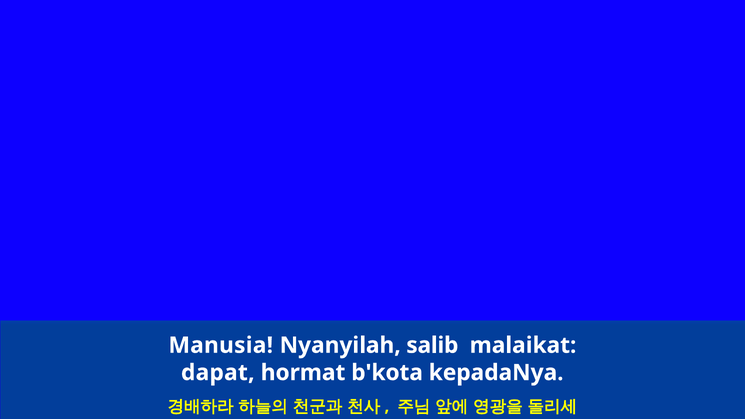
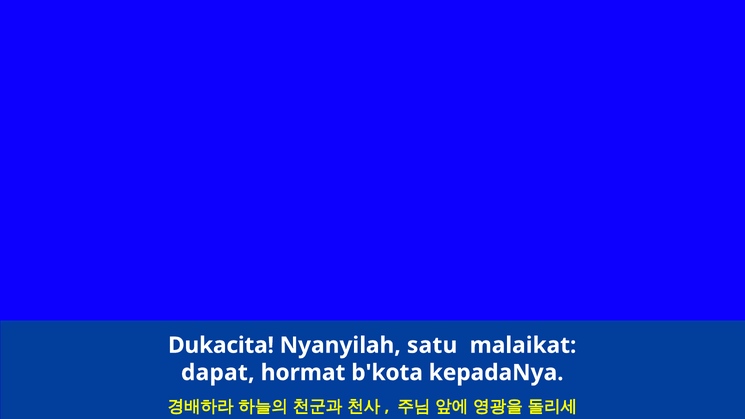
Manusia: Manusia -> Dukacita
salib: salib -> satu
